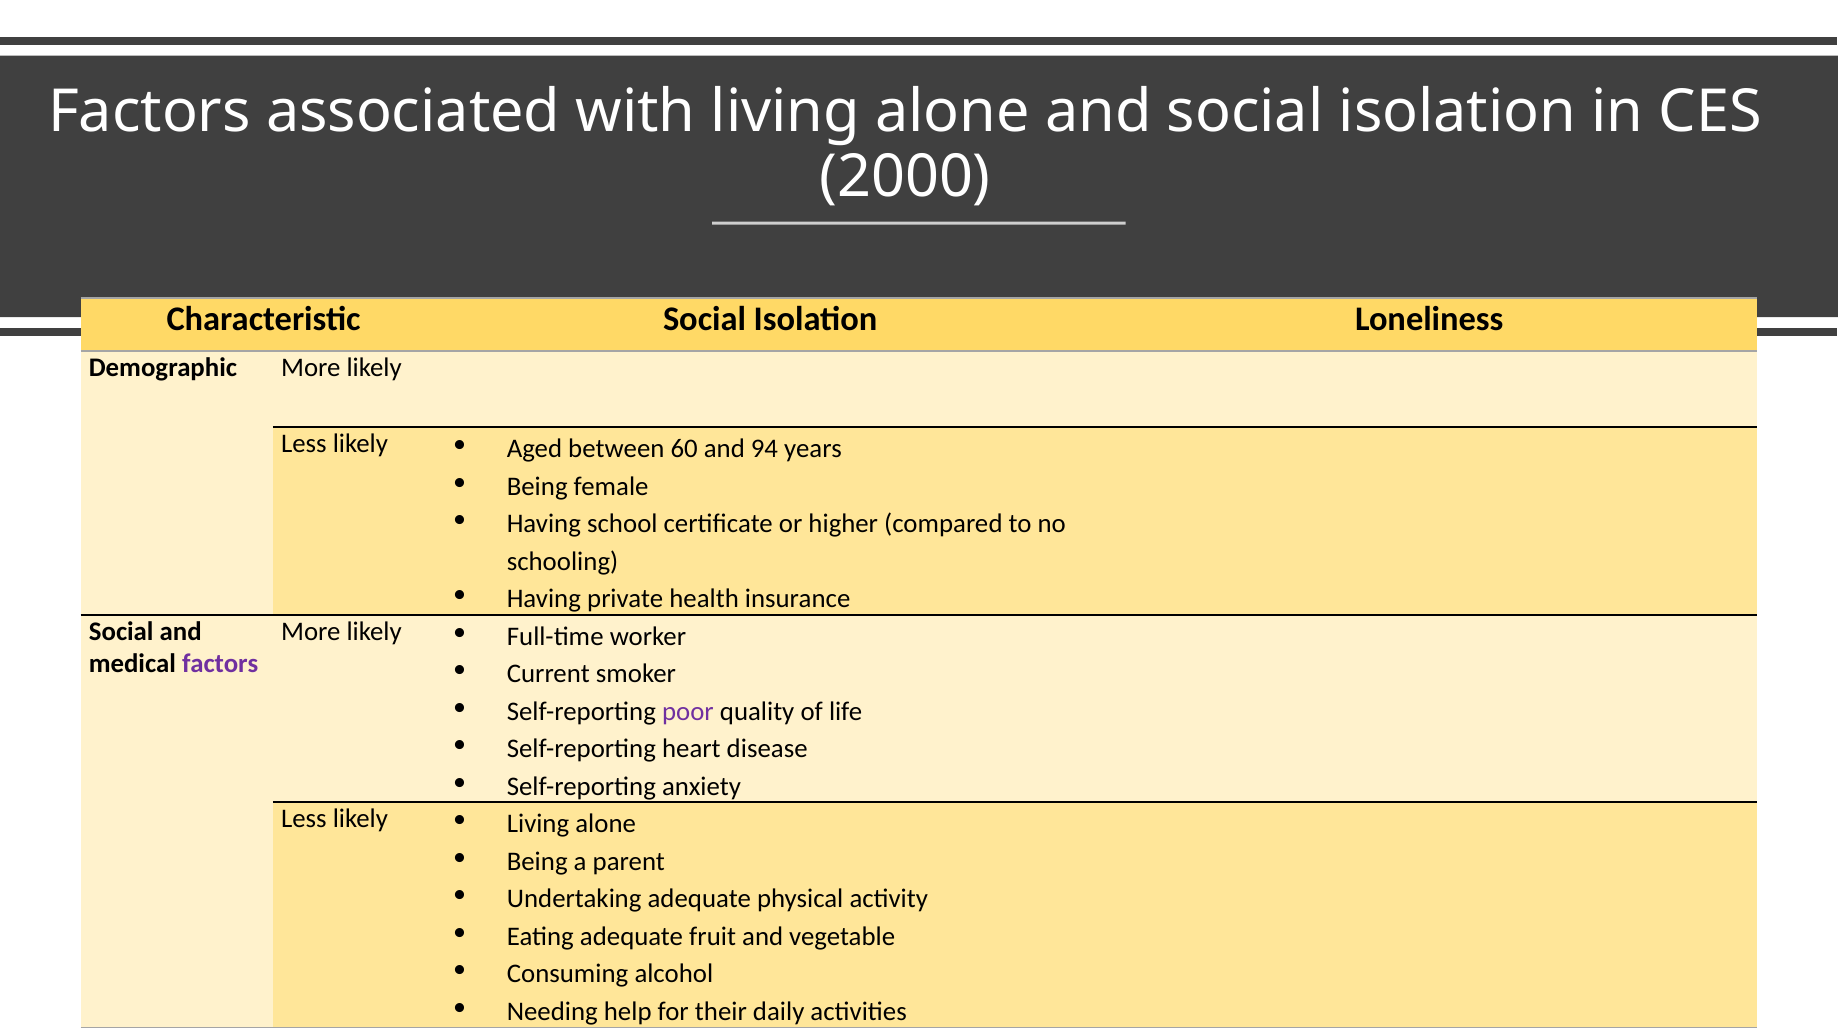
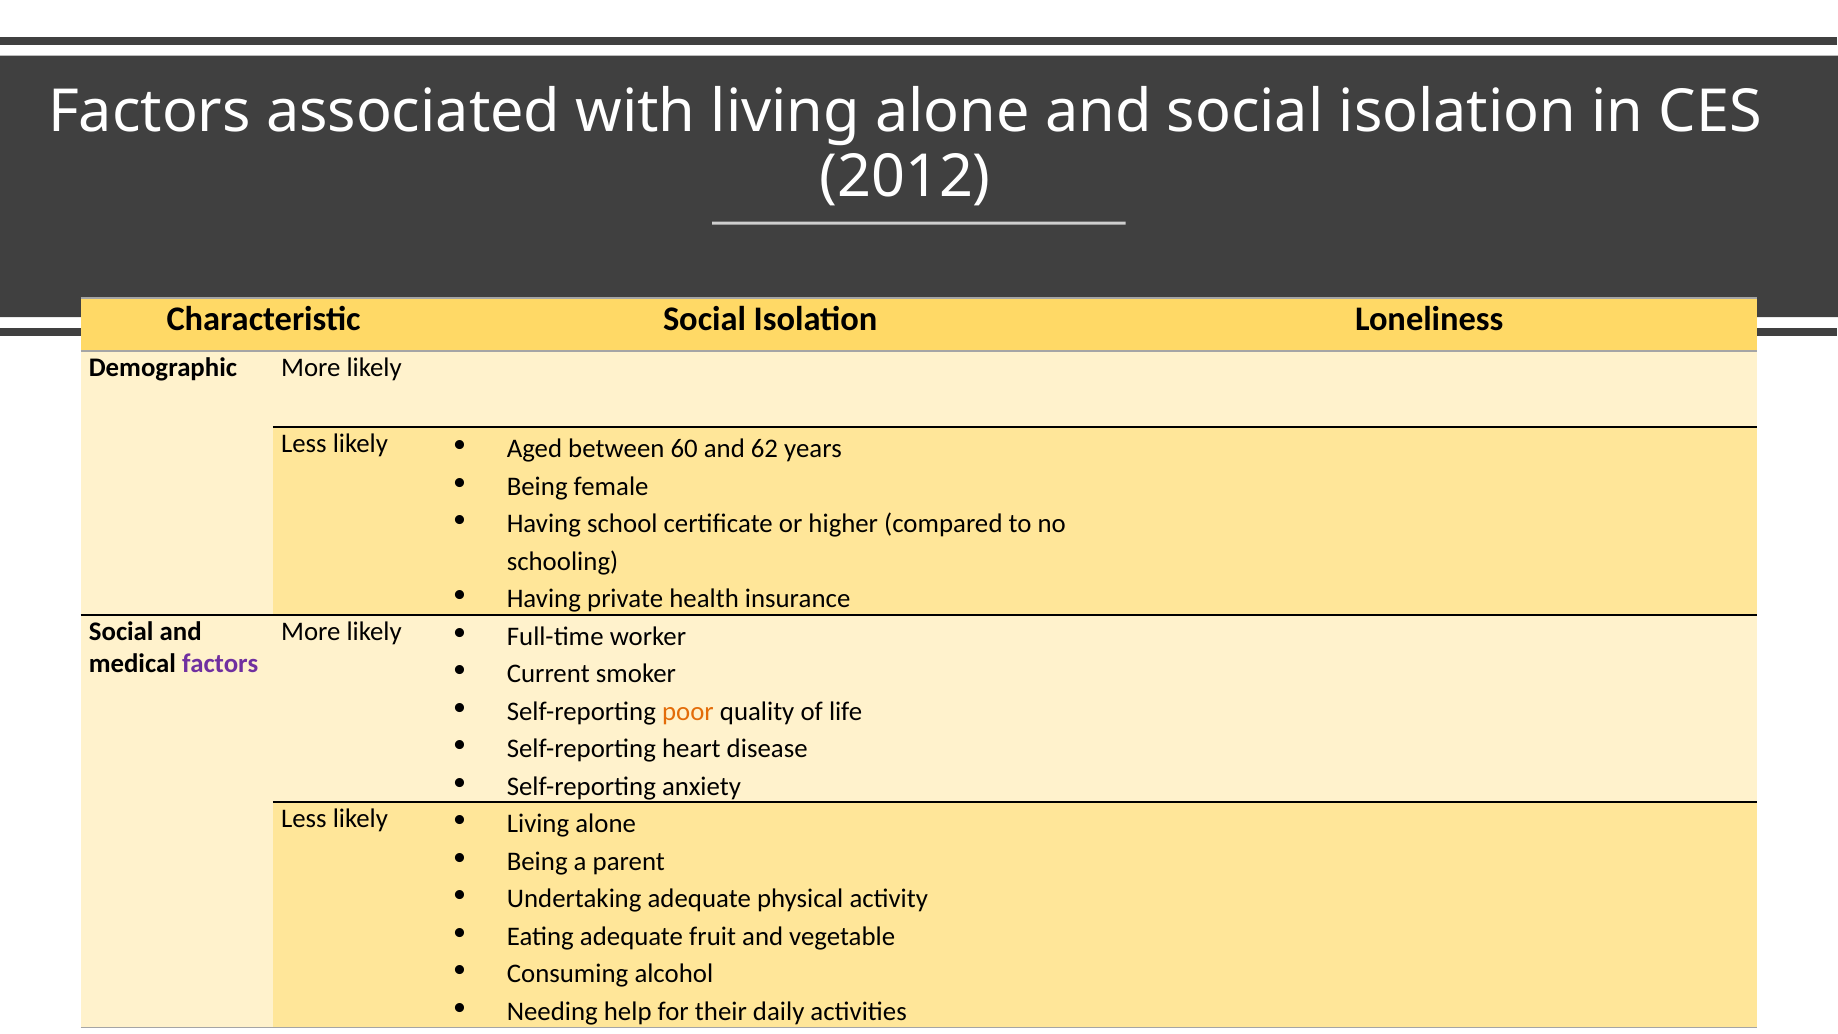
2000: 2000 -> 2012
94: 94 -> 62
poor colour: purple -> orange
